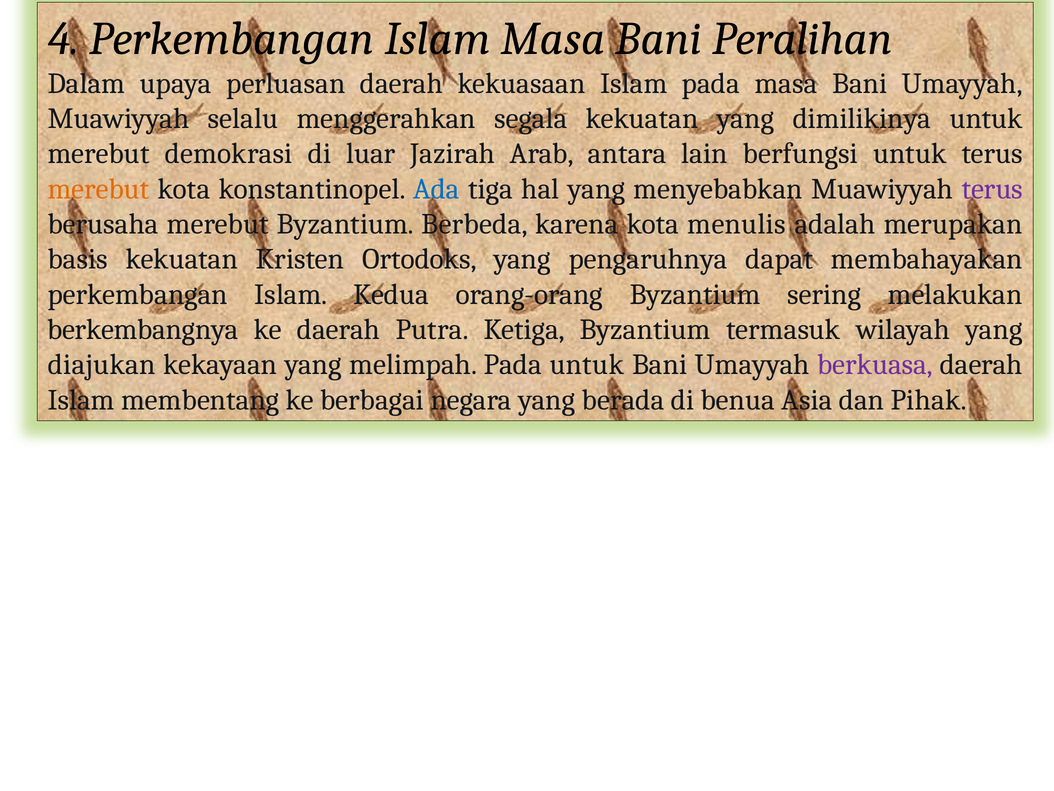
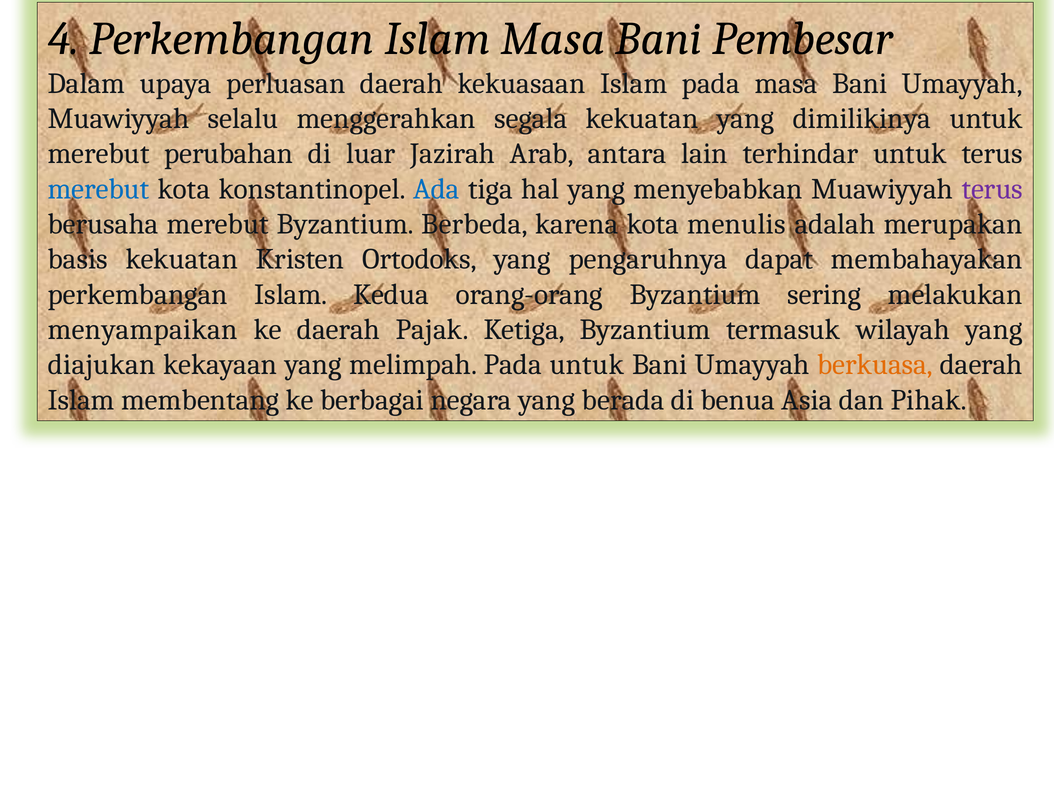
Peralihan: Peralihan -> Pembesar
demokrasi: demokrasi -> perubahan
berfungsi: berfungsi -> terhindar
merebut at (99, 189) colour: orange -> blue
berkembangnya: berkembangnya -> menyampaikan
Putra: Putra -> Pajak
berkuasa colour: purple -> orange
